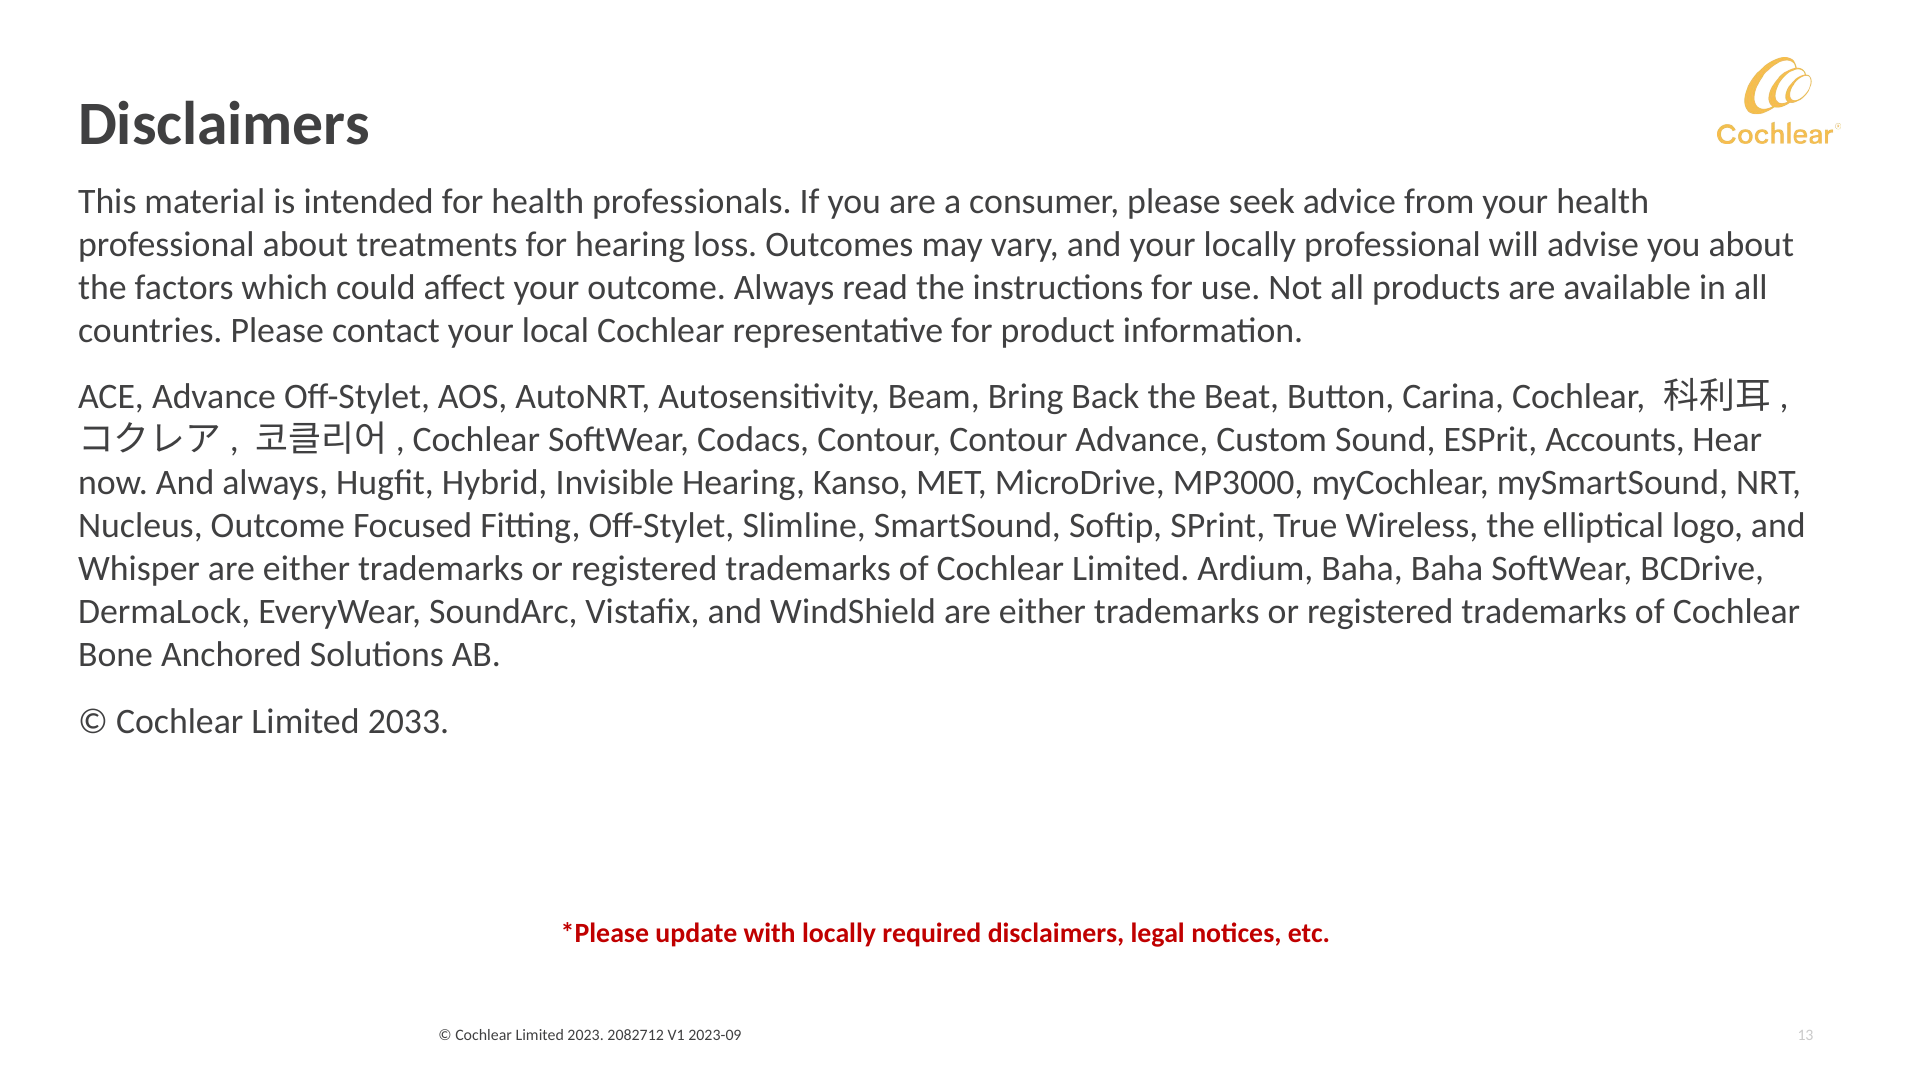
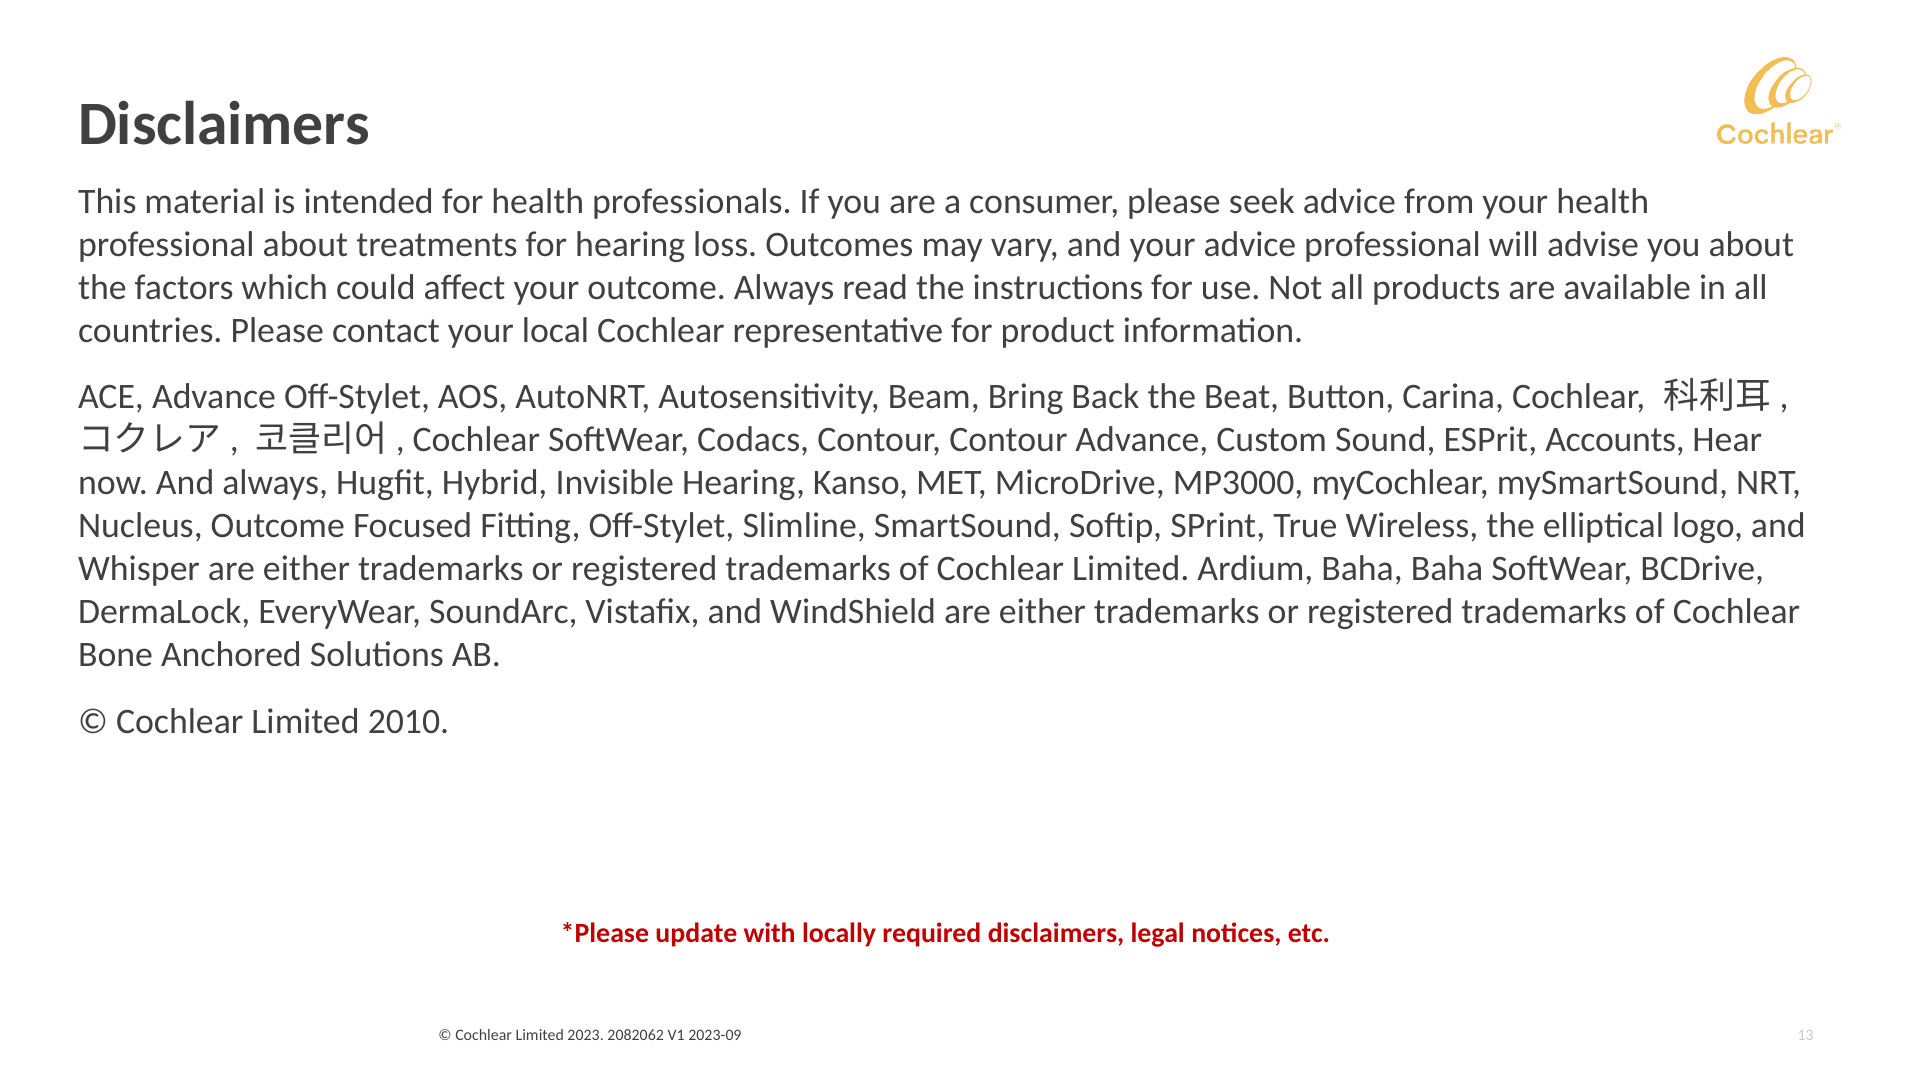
your locally: locally -> advice
2033: 2033 -> 2010
2082712: 2082712 -> 2082062
